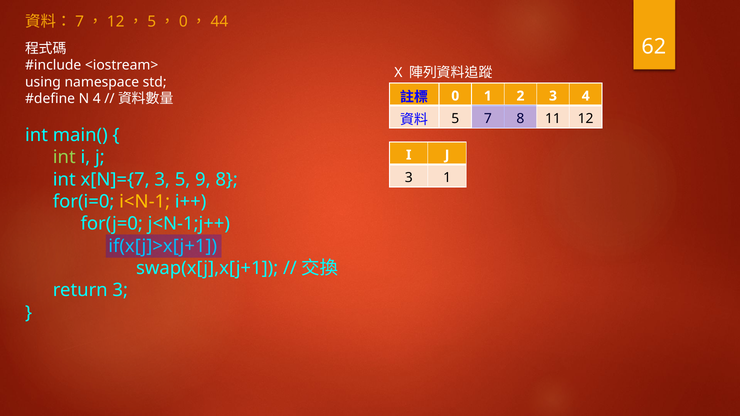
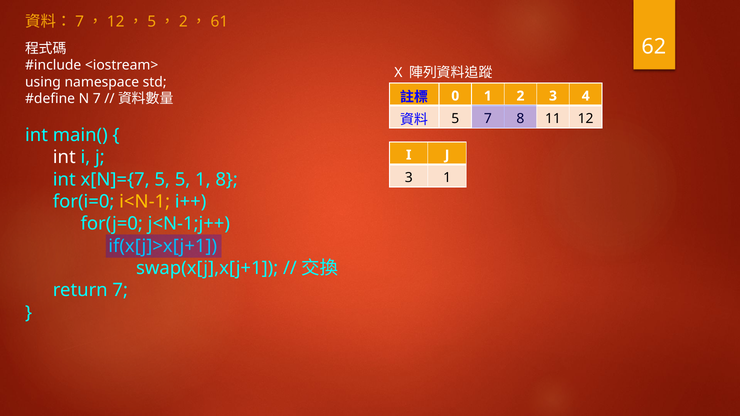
0 at (183, 22): 0 -> 2
44: 44 -> 61
N 4: 4 -> 7
int at (64, 157) colour: light green -> white
x[N]={7 3: 3 -> 5
5 9: 9 -> 1
return 3: 3 -> 7
